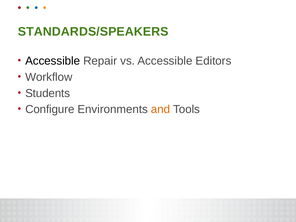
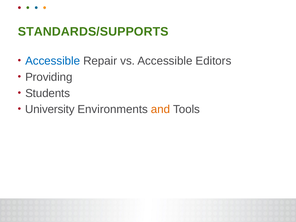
STANDARDS/SPEAKERS: STANDARDS/SPEAKERS -> STANDARDS/SUPPORTS
Accessible at (53, 61) colour: black -> blue
Workflow: Workflow -> Providing
Configure: Configure -> University
